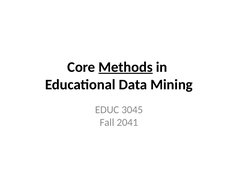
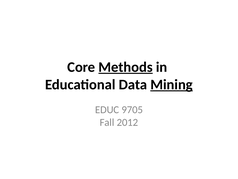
Mining underline: none -> present
3045: 3045 -> 9705
2041: 2041 -> 2012
